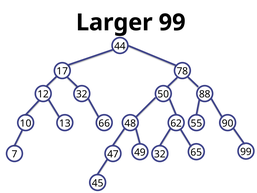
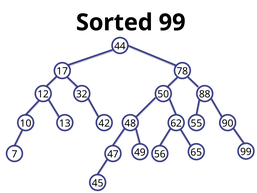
Larger: Larger -> Sorted
66: 66 -> 42
7 32: 32 -> 56
